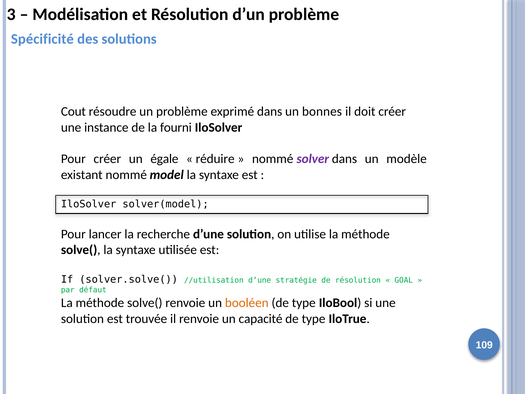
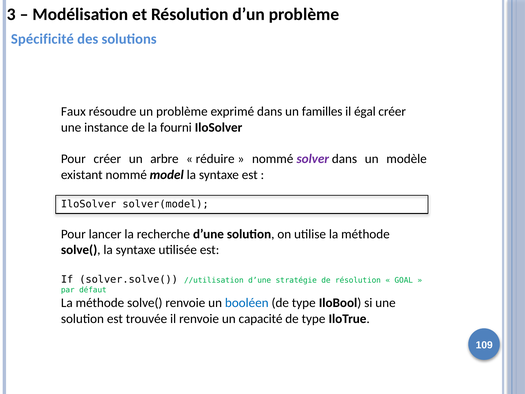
Cout: Cout -> Faux
bonnes: bonnes -> familles
doit: doit -> égal
égale: égale -> arbre
booléen colour: orange -> blue
